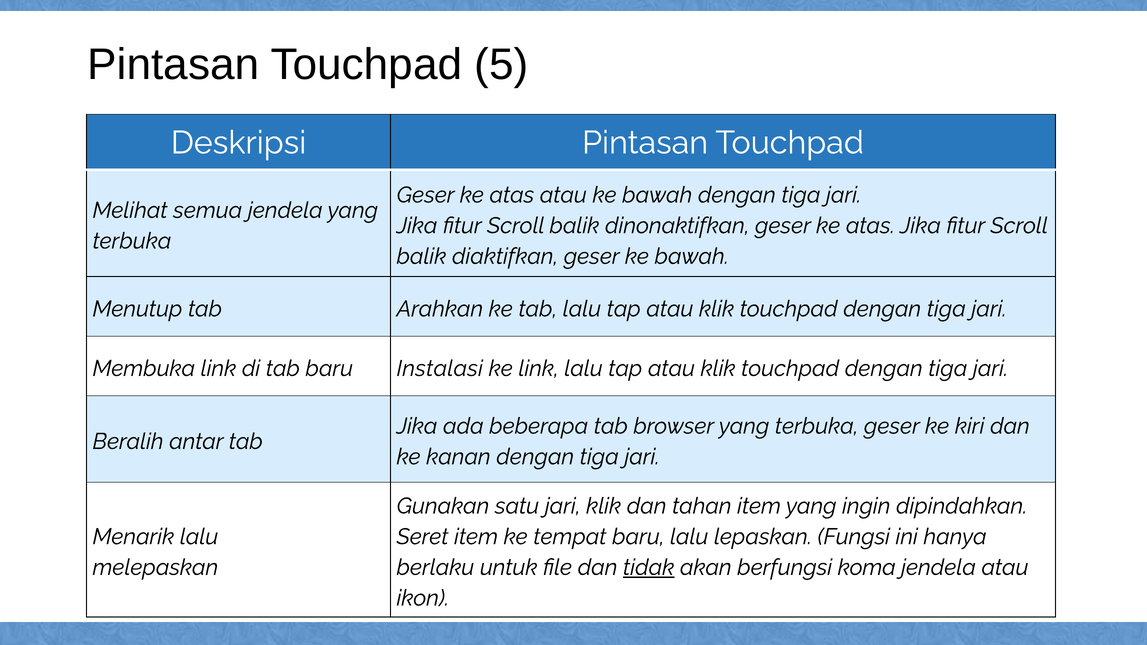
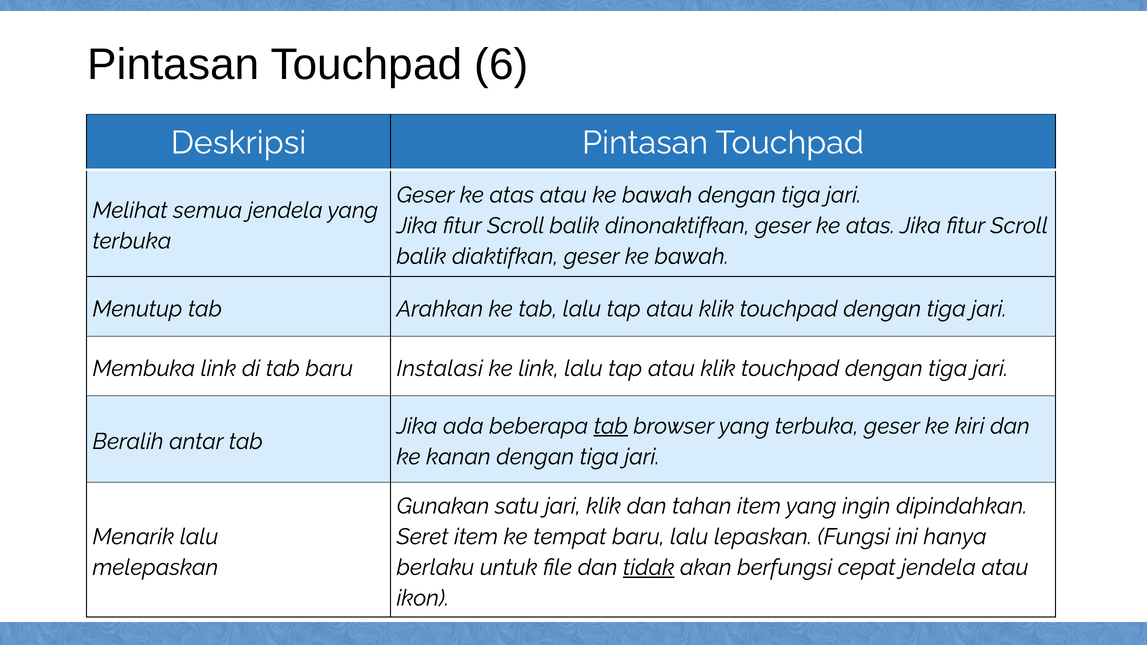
5: 5 -> 6
tab at (611, 426) underline: none -> present
koma: koma -> cepat
